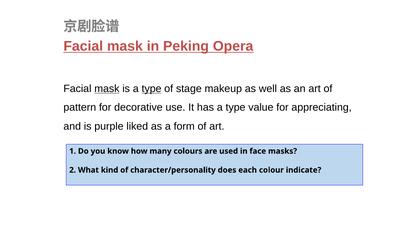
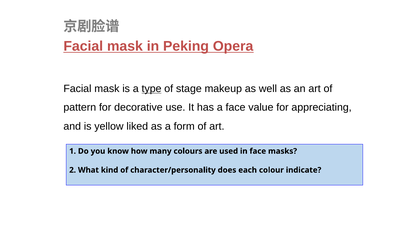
mask at (107, 89) underline: present -> none
has a type: type -> face
purple: purple -> yellow
